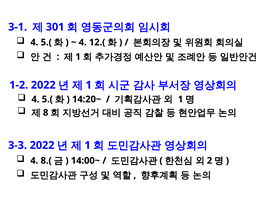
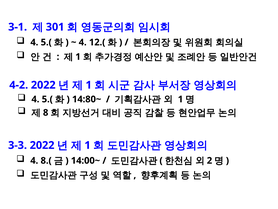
1-2: 1-2 -> 4-2
14:20~: 14:20~ -> 14:80~
